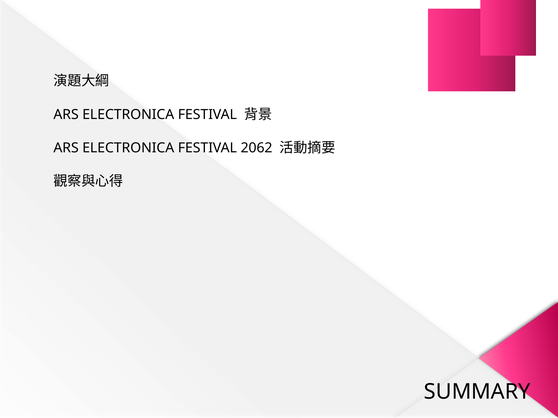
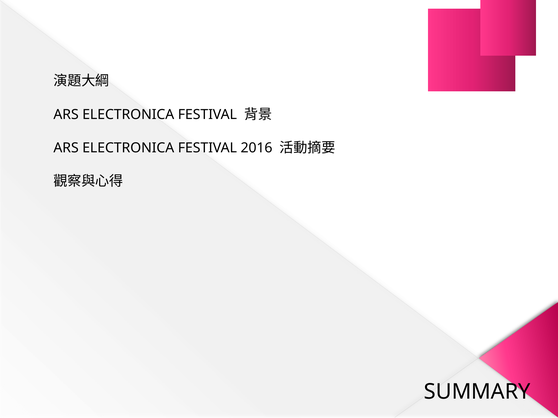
2062: 2062 -> 2016
